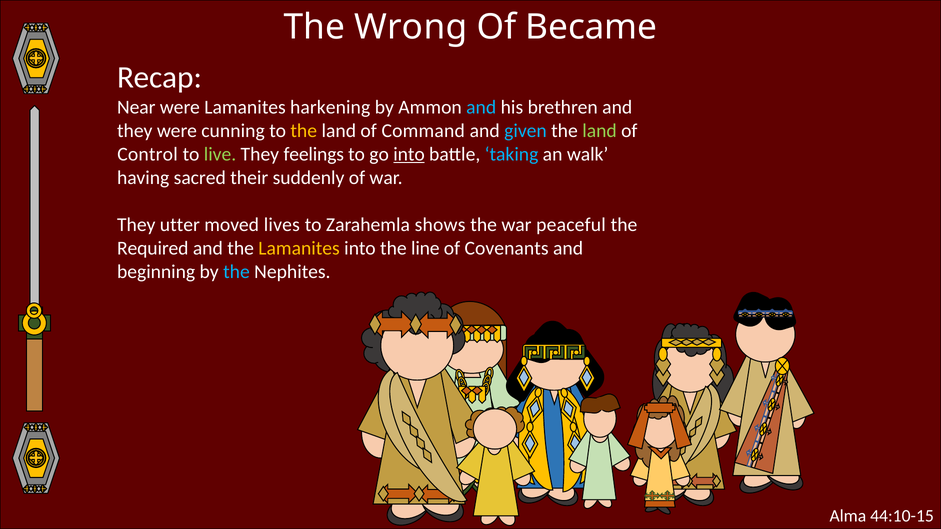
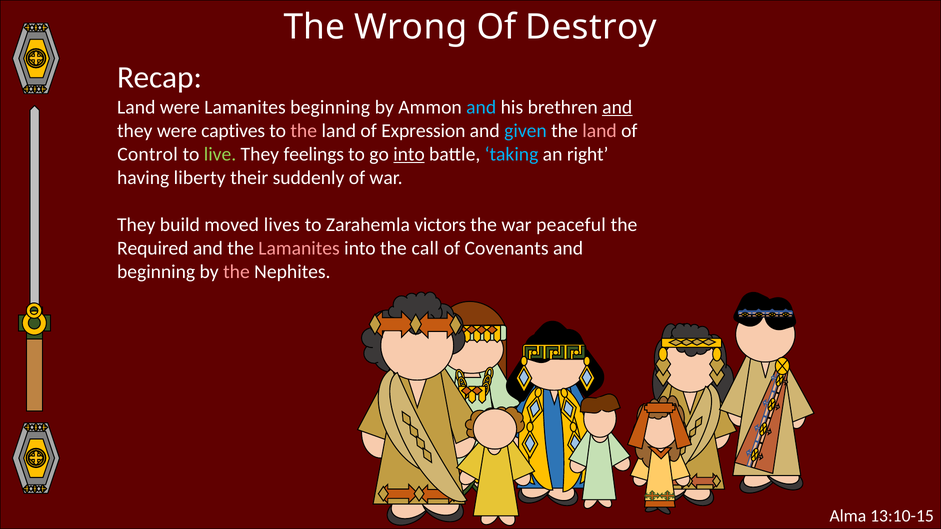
Became: Became -> Destroy
Near at (136, 107): Near -> Land
Lamanites harkening: harkening -> beginning
and at (617, 107) underline: none -> present
cunning: cunning -> captives
the at (304, 131) colour: yellow -> pink
Command: Command -> Expression
land at (600, 131) colour: light green -> pink
walk: walk -> right
sacred: sacred -> liberty
utter: utter -> build
shows: shows -> victors
Lamanites at (299, 248) colour: yellow -> pink
line: line -> call
the at (236, 272) colour: light blue -> pink
44:10-15: 44:10-15 -> 13:10-15
